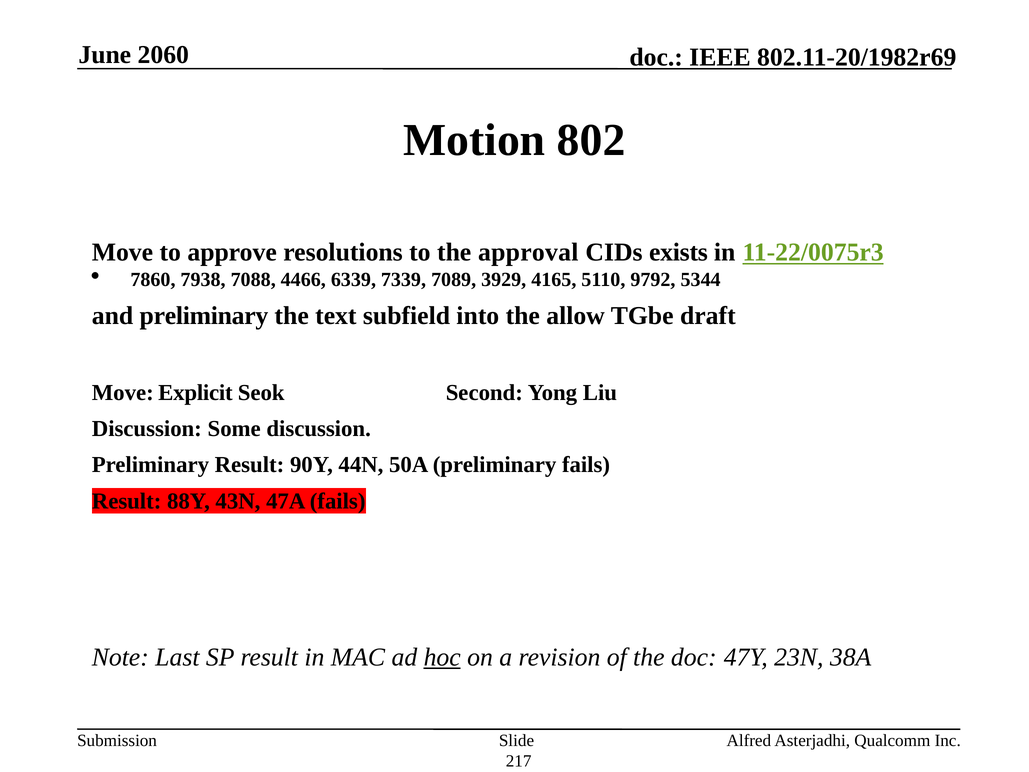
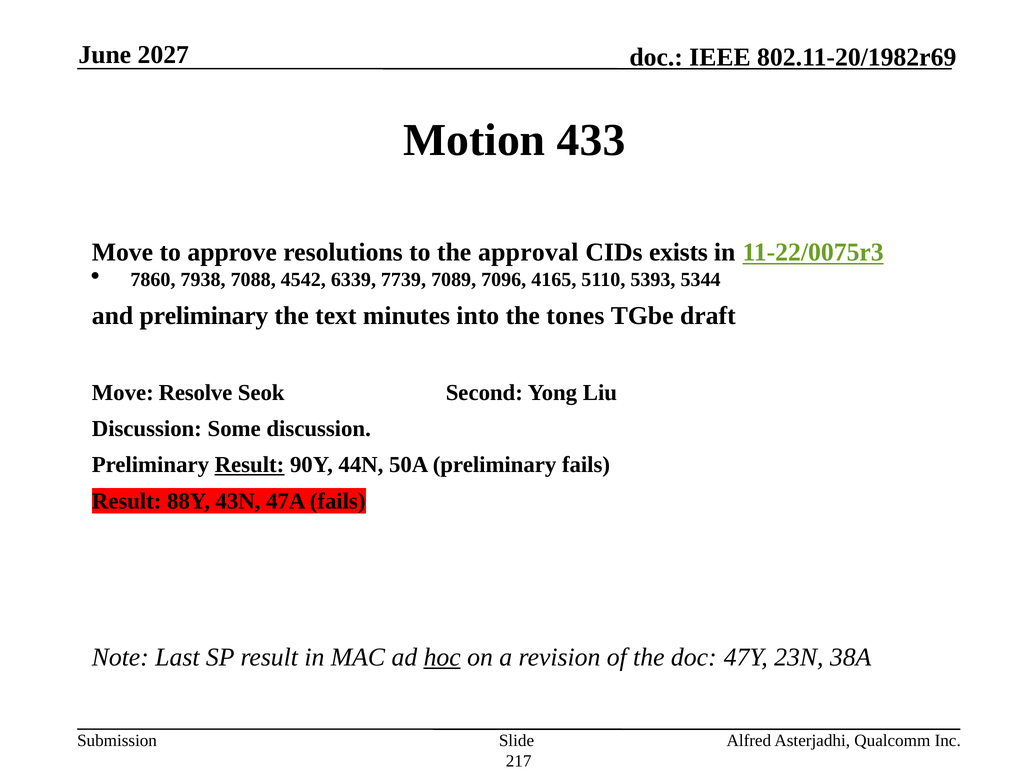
2060: 2060 -> 2027
802: 802 -> 433
4466: 4466 -> 4542
7339: 7339 -> 7739
3929: 3929 -> 7096
9792: 9792 -> 5393
subfield: subfield -> minutes
allow: allow -> tones
Explicit: Explicit -> Resolve
Result at (249, 465) underline: none -> present
